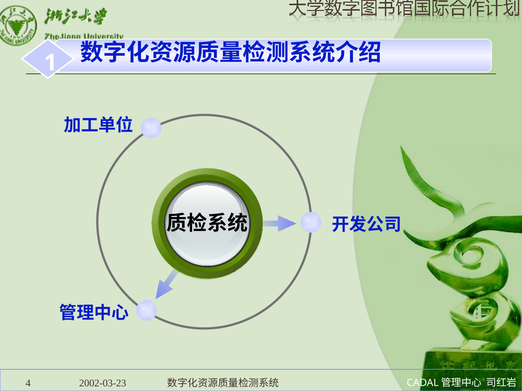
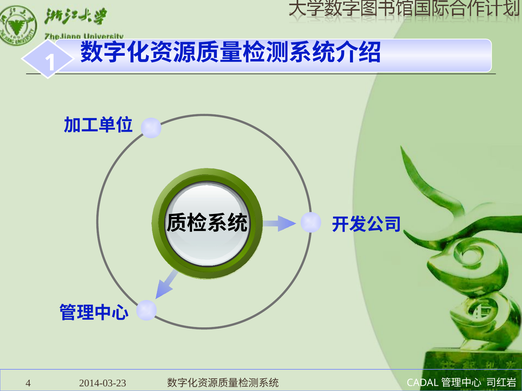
2002-03-23: 2002-03-23 -> 2014-03-23
